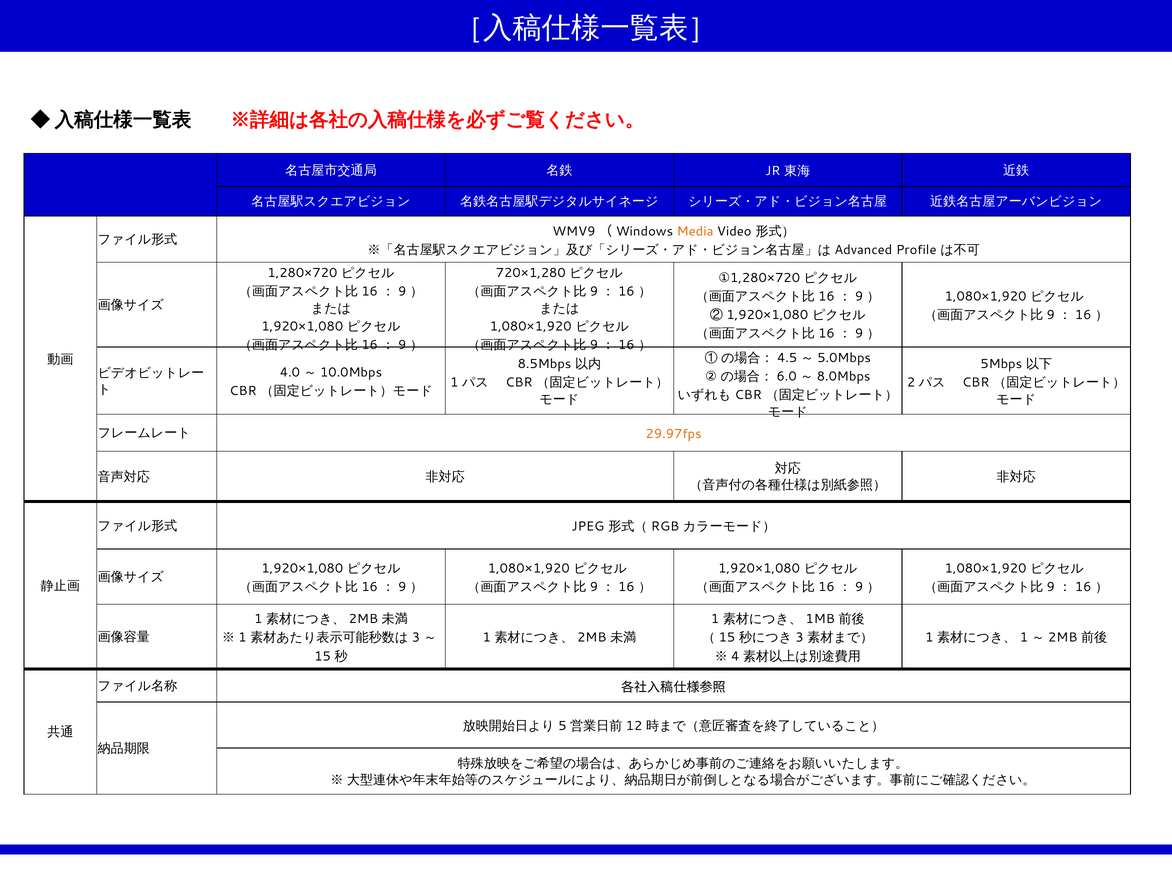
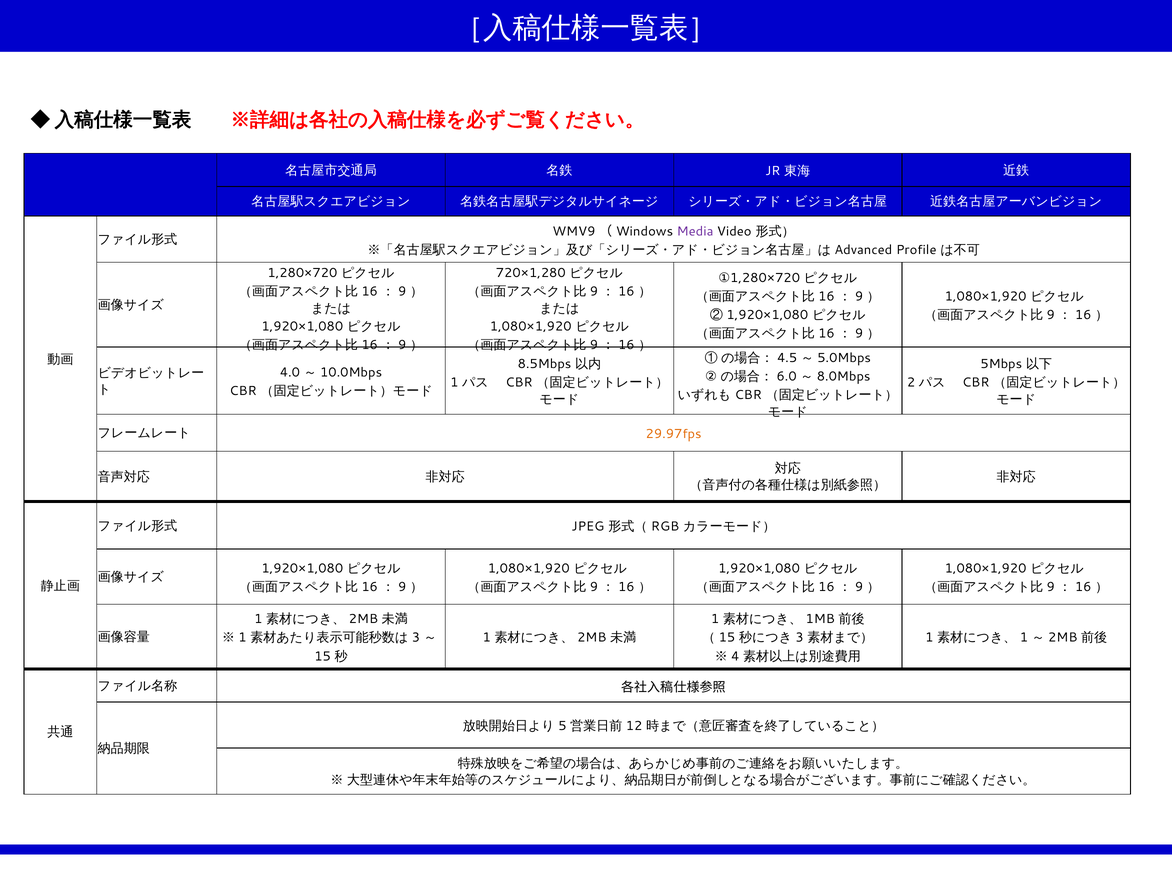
Media colour: orange -> purple
